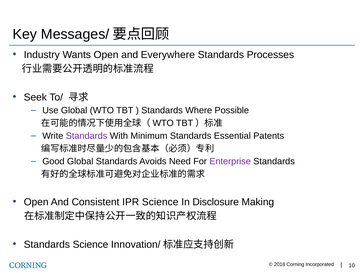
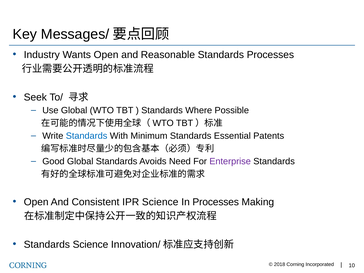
Everywhere: Everywhere -> Reasonable
Standards at (87, 136) colour: purple -> blue
In Disclosure: Disclosure -> Processes
